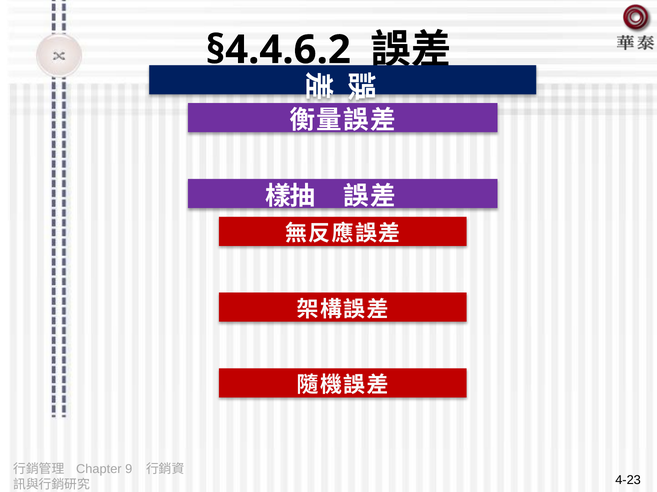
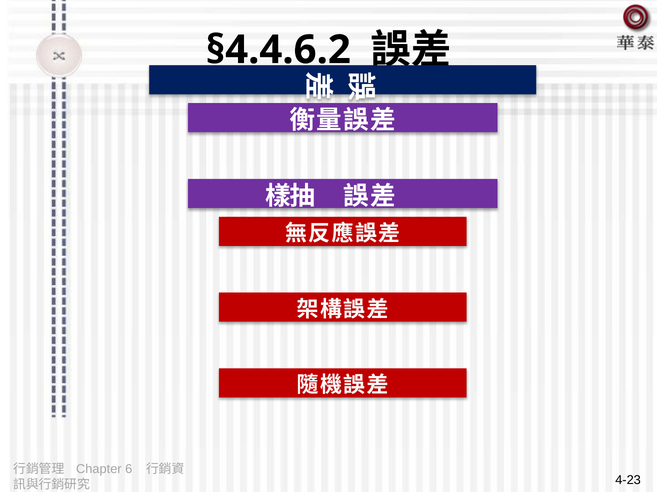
9: 9 -> 6
